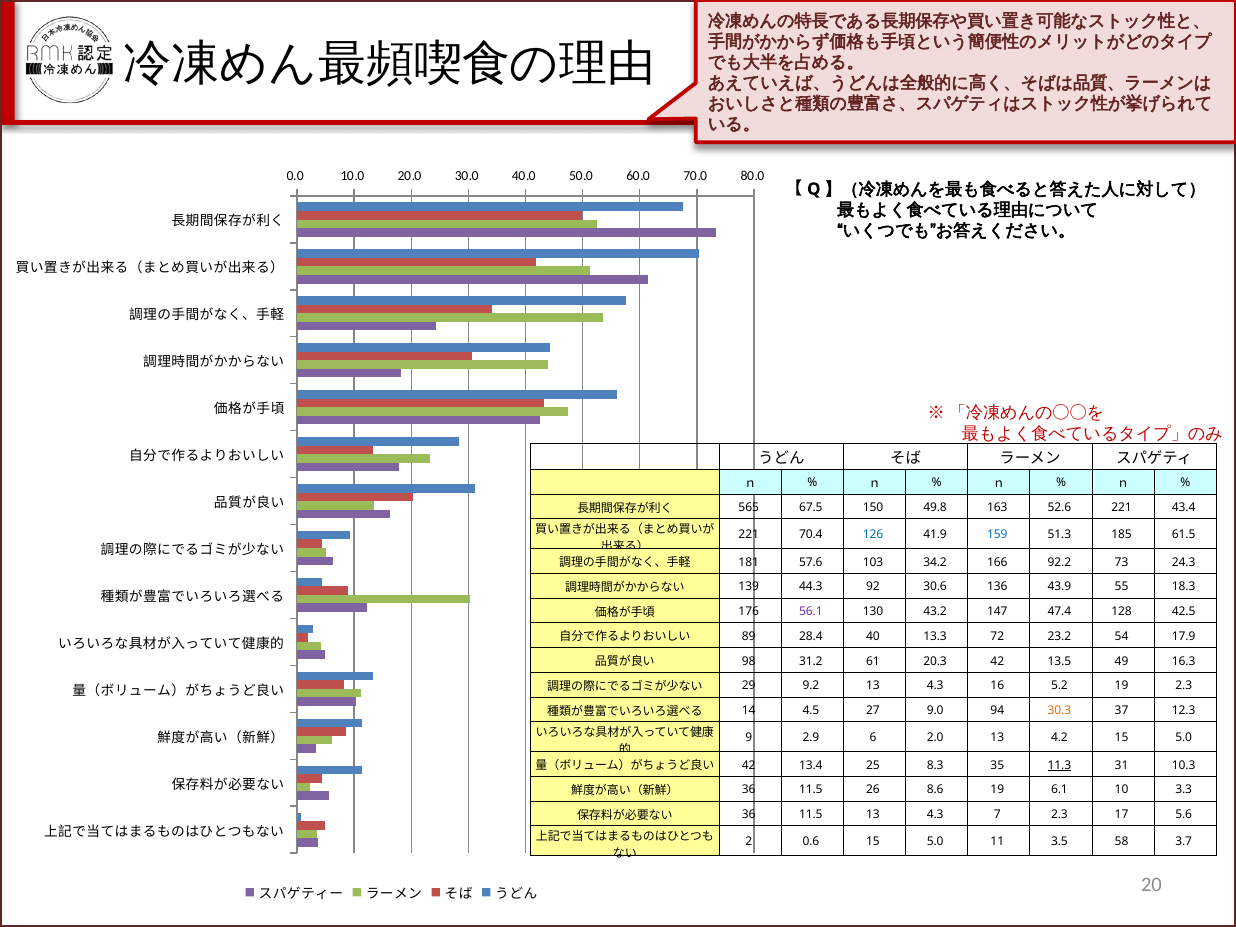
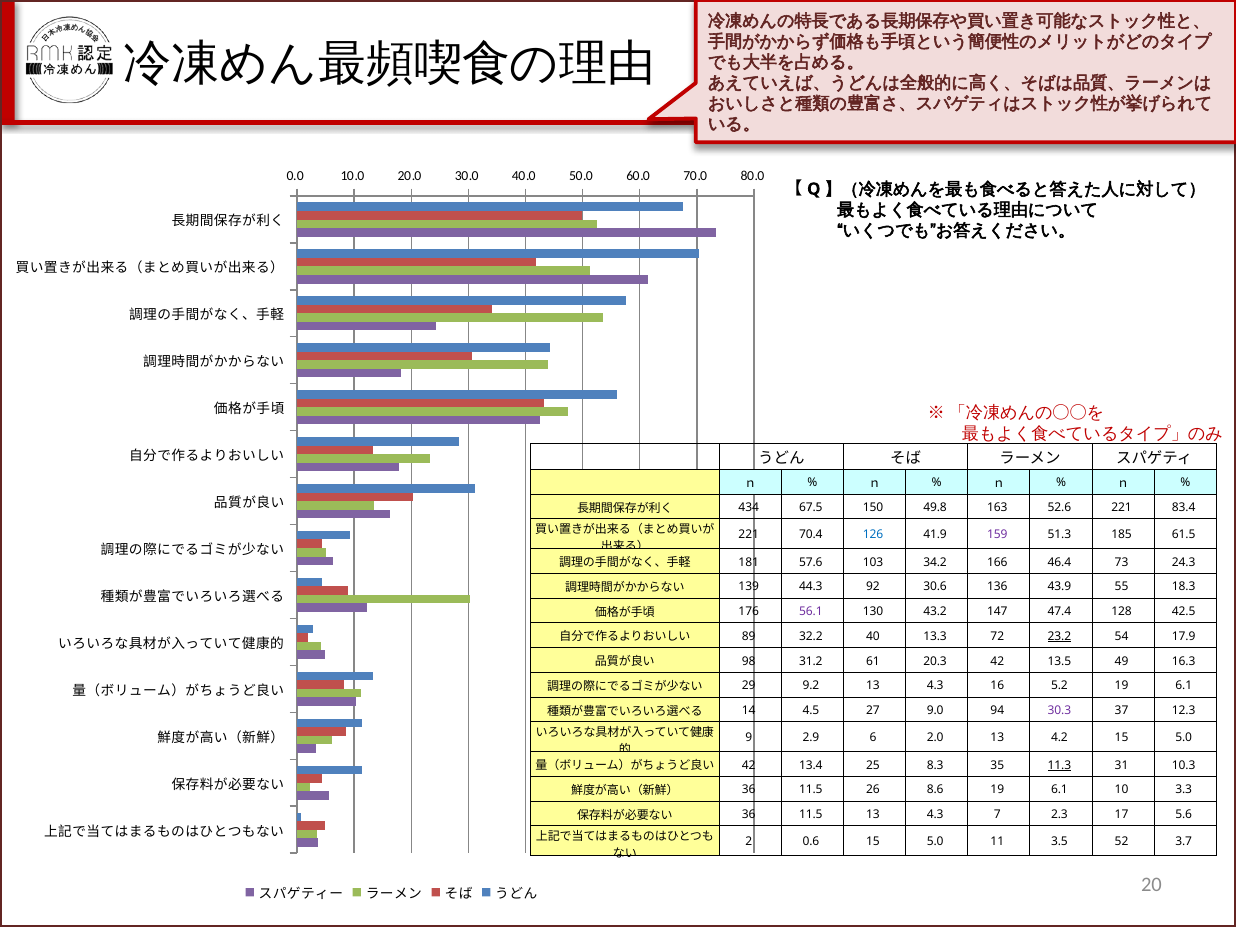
565: 565 -> 434
43.4: 43.4 -> 83.4
159 colour: blue -> purple
92.2: 92.2 -> 46.4
28.4: 28.4 -> 32.2
23.2 underline: none -> present
5.2 19 2.3: 2.3 -> 6.1
30.3 colour: orange -> purple
58: 58 -> 52
